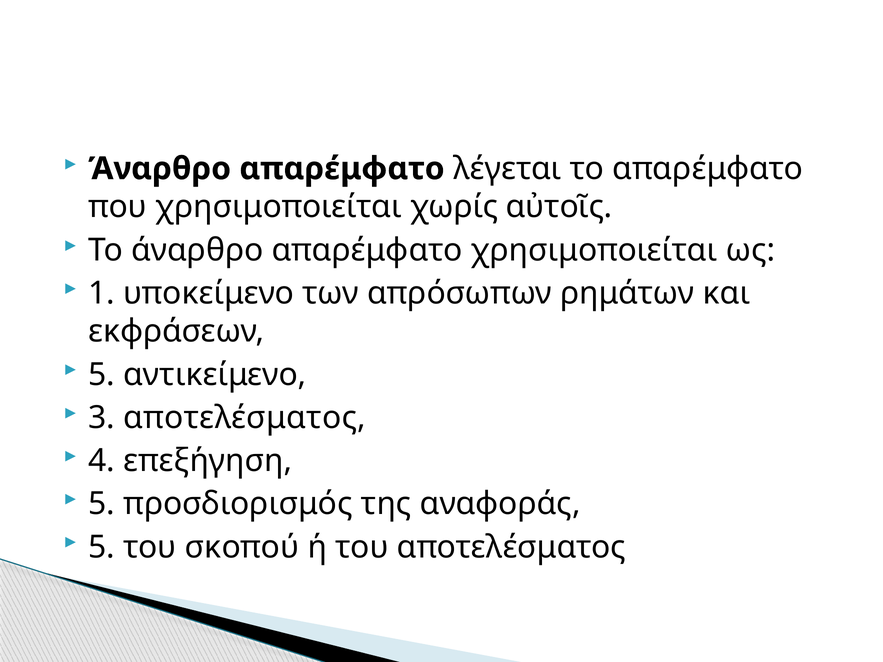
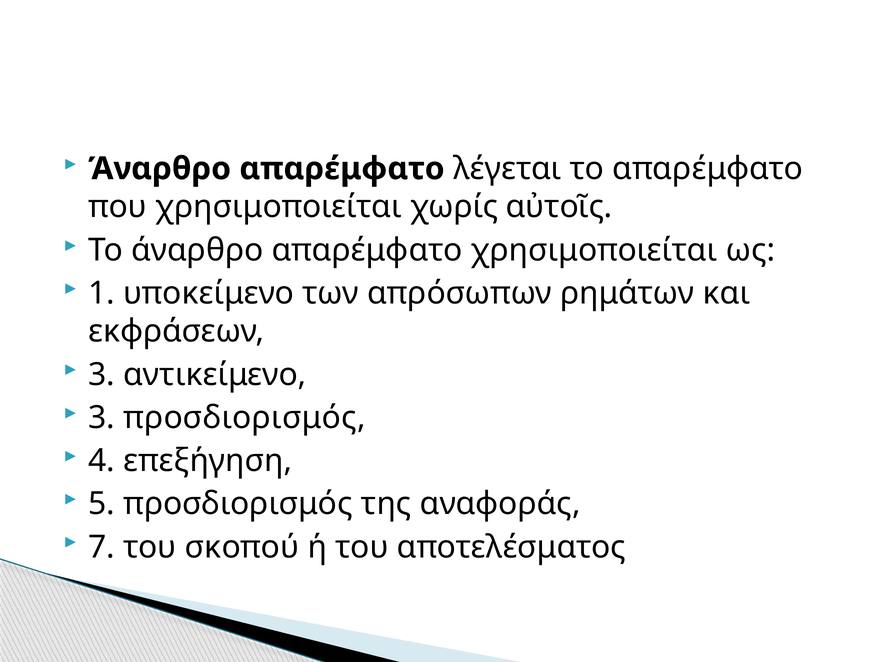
5 at (102, 375): 5 -> 3
3 αποτελέσματος: αποτελέσματος -> προσδιορισμός
5 at (102, 547): 5 -> 7
